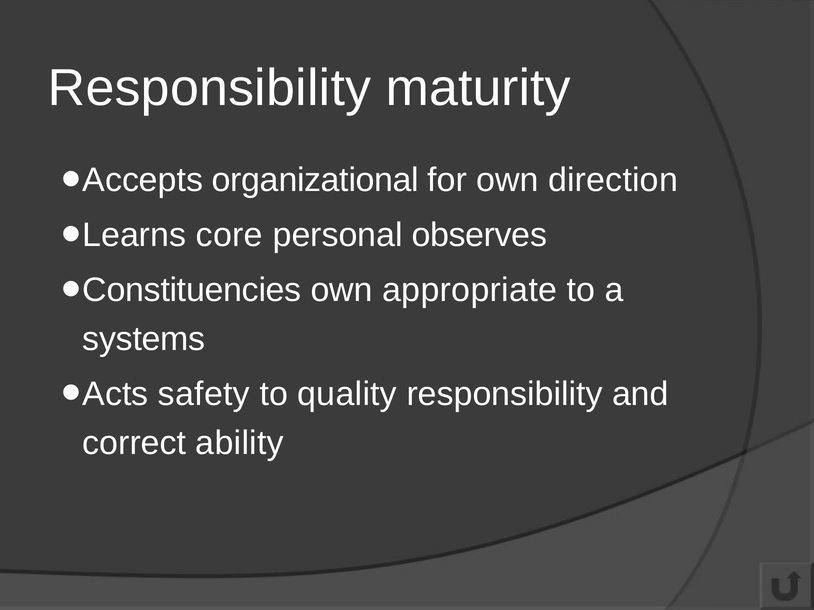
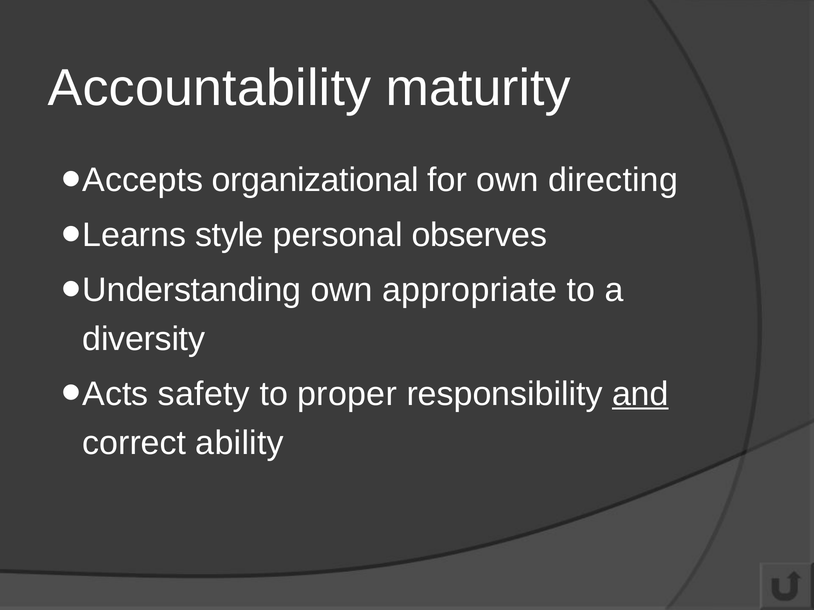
Responsibility at (210, 88): Responsibility -> Accountability
direction: direction -> directing
core: core -> style
Constituencies: Constituencies -> Understanding
systems: systems -> diversity
quality: quality -> proper
and underline: none -> present
